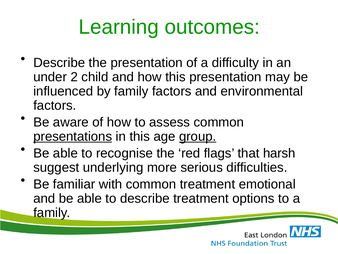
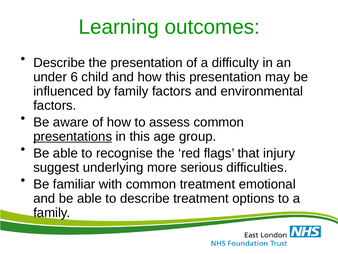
2: 2 -> 6
group underline: present -> none
harsh: harsh -> injury
